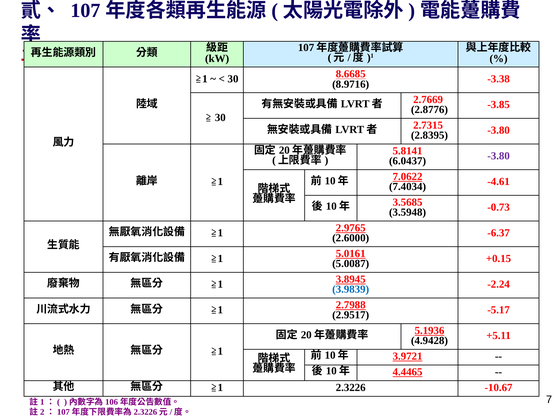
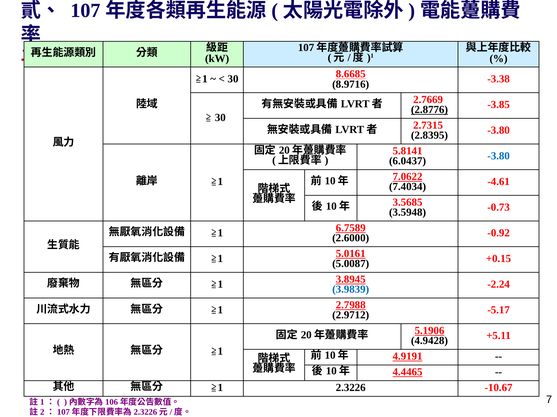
2.8776 underline: none -> present
-3.80 at (499, 156) colour: purple -> blue
2.9765: 2.9765 -> 6.7589
-6.37: -6.37 -> -0.92
2.9517: 2.9517 -> 2.9712
5.1936: 5.1936 -> 5.1906
3.9721: 3.9721 -> 4.9191
